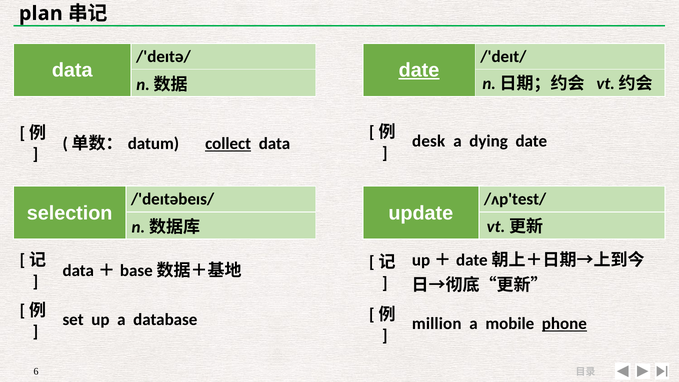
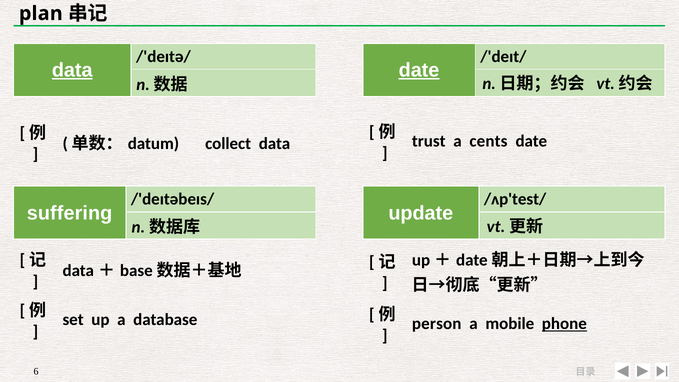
data at (72, 70) underline: none -> present
desk: desk -> trust
dying: dying -> cents
collect underline: present -> none
selection: selection -> suffering
million: million -> person
